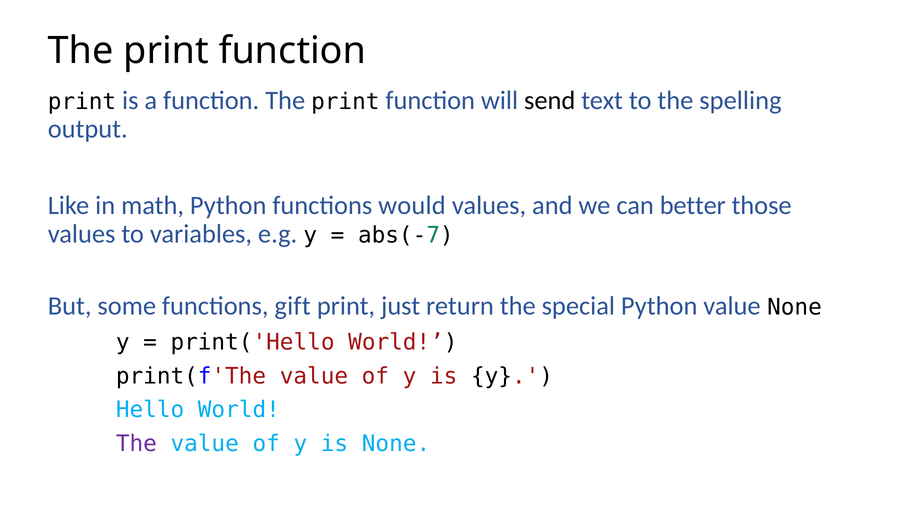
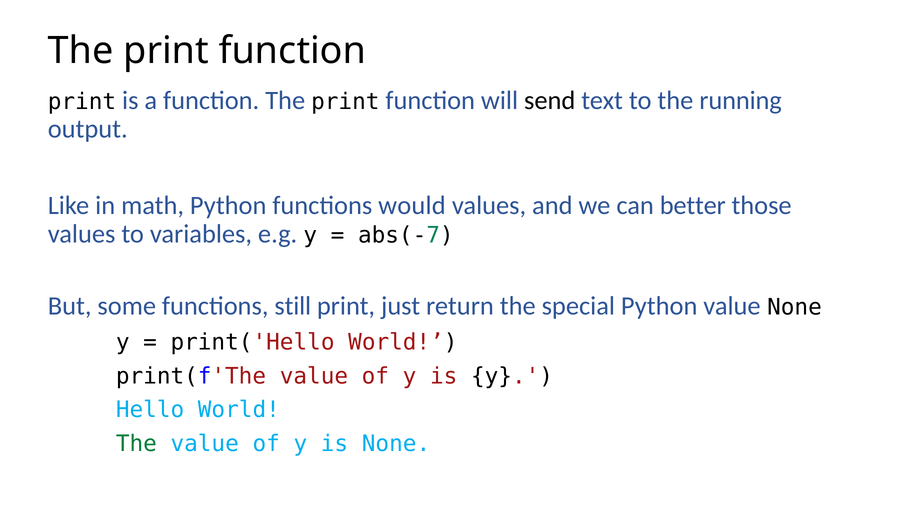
spelling: spelling -> running
gift: gift -> still
The at (136, 444) colour: purple -> green
